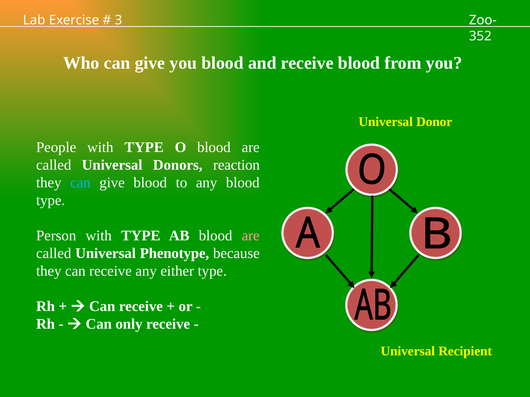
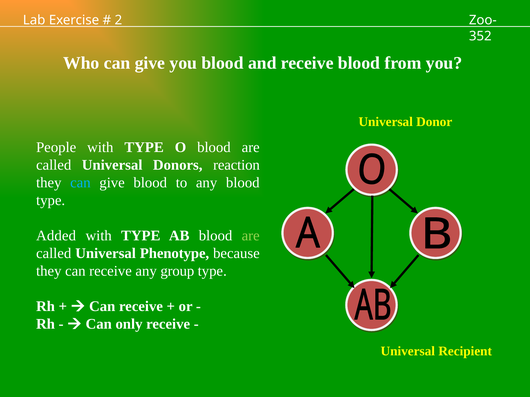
3: 3 -> 2
Person: Person -> Added
are at (251, 236) colour: pink -> light green
either: either -> group
